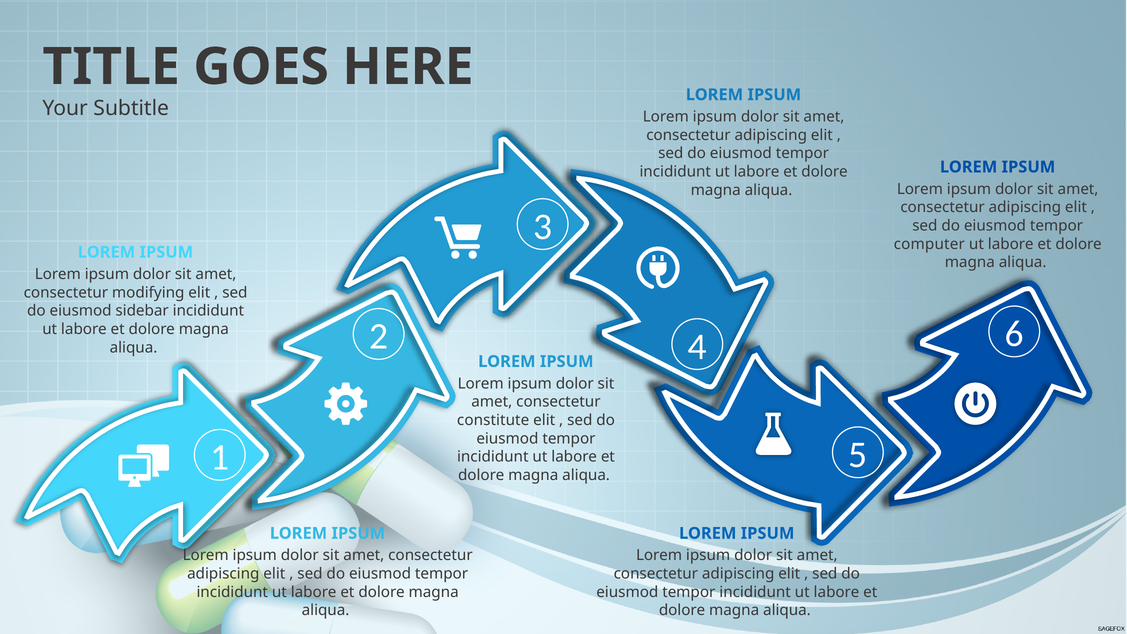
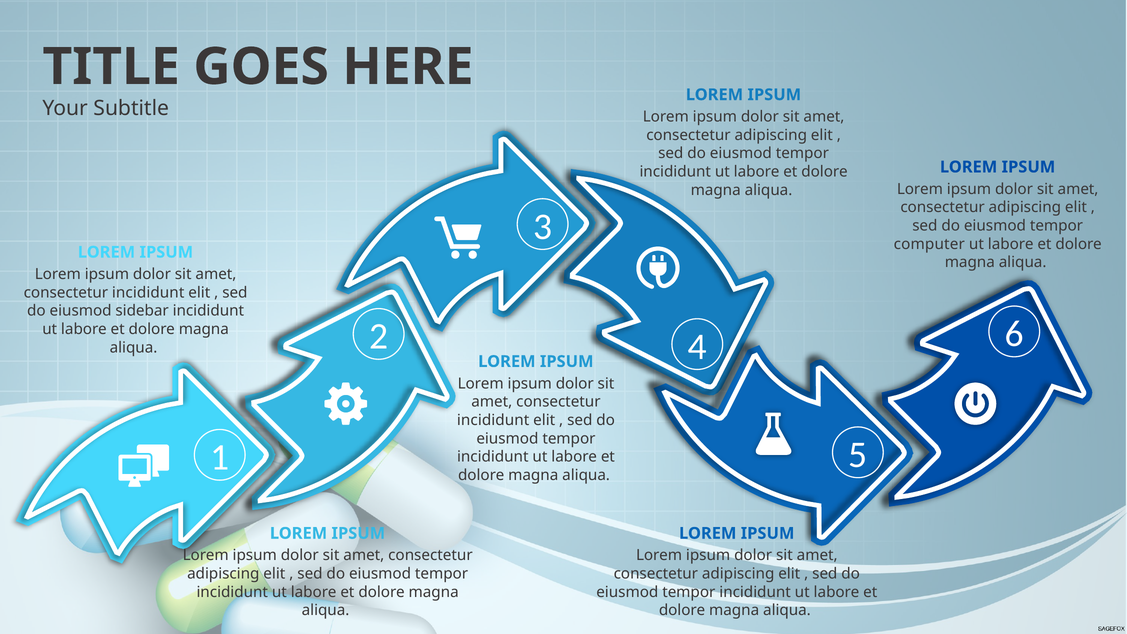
modifying at (148, 293): modifying -> incididunt
constitute at (493, 420): constitute -> incididunt
